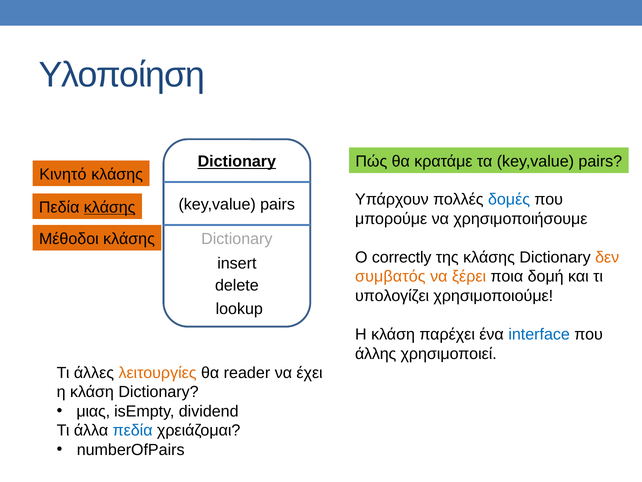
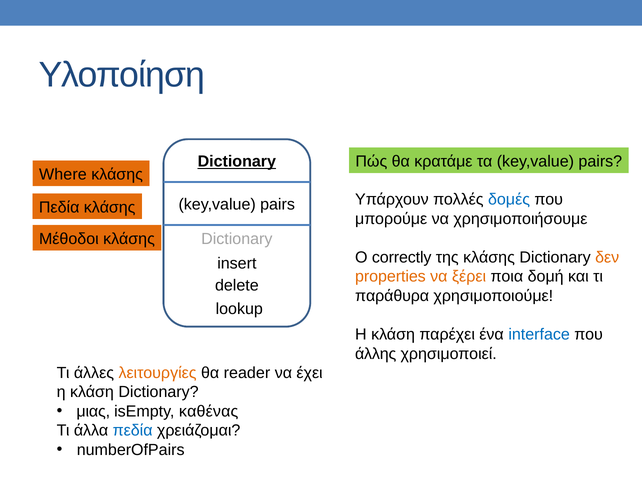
Κινητό: Κινητό -> Where
κλάσης at (110, 207) underline: present -> none
συμβατός: συμβατός -> properties
υπολογίζει: υπολογίζει -> παράθυρα
dividend: dividend -> καθένας
